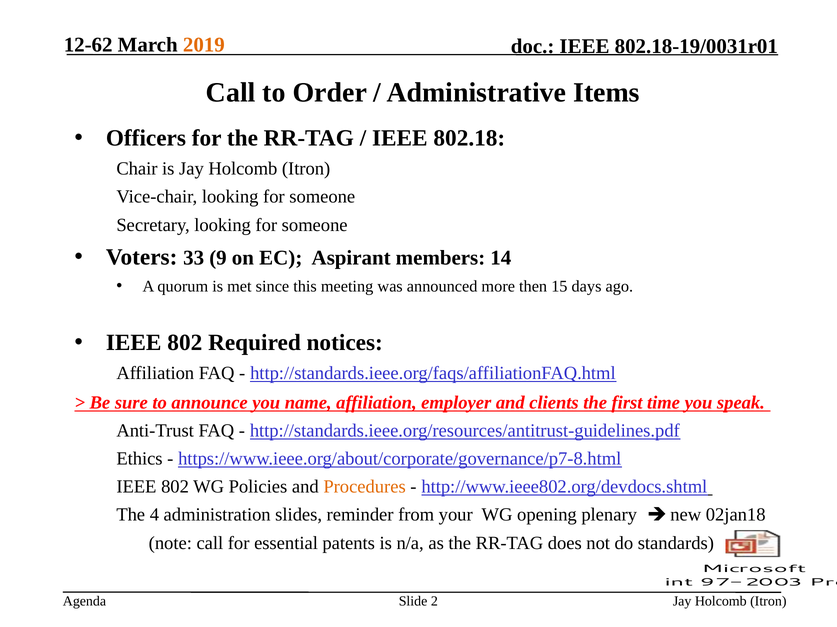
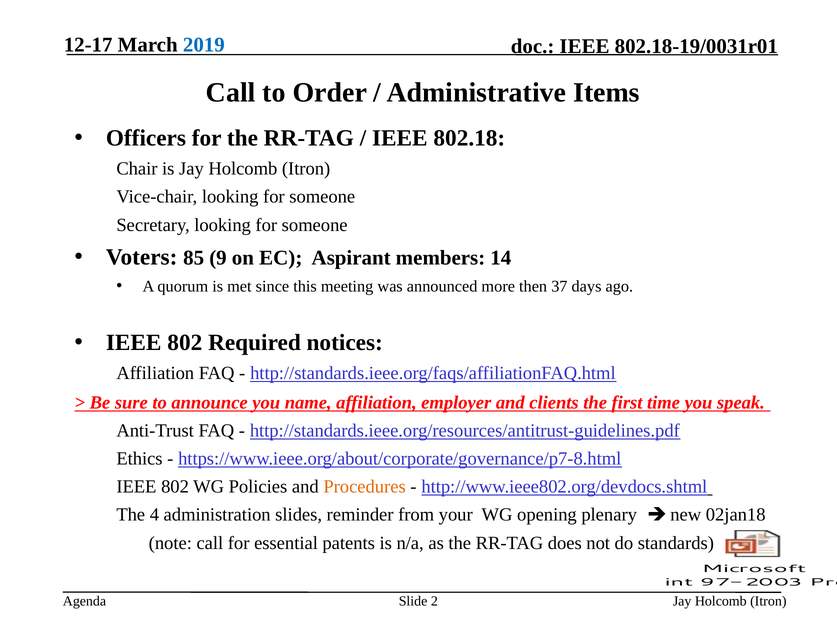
12-62: 12-62 -> 12-17
2019 colour: orange -> blue
33: 33 -> 85
15: 15 -> 37
